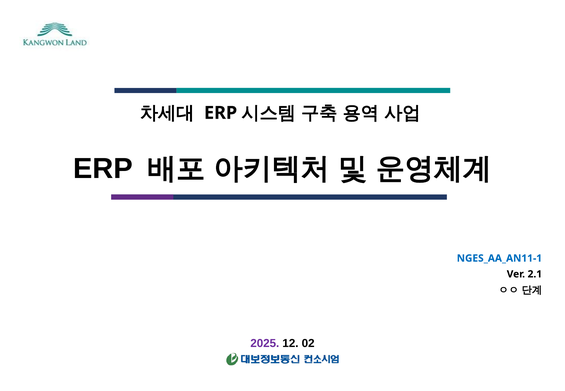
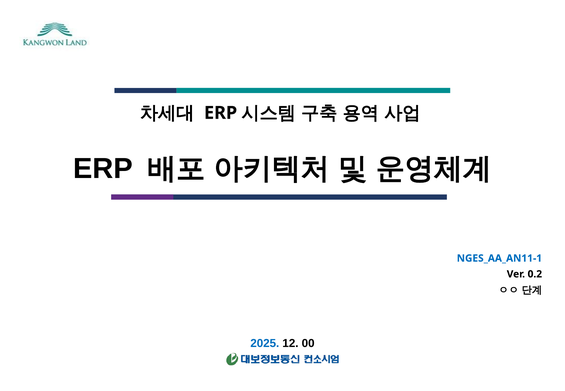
2.1: 2.1 -> 0.2
2025 colour: purple -> blue
02: 02 -> 00
